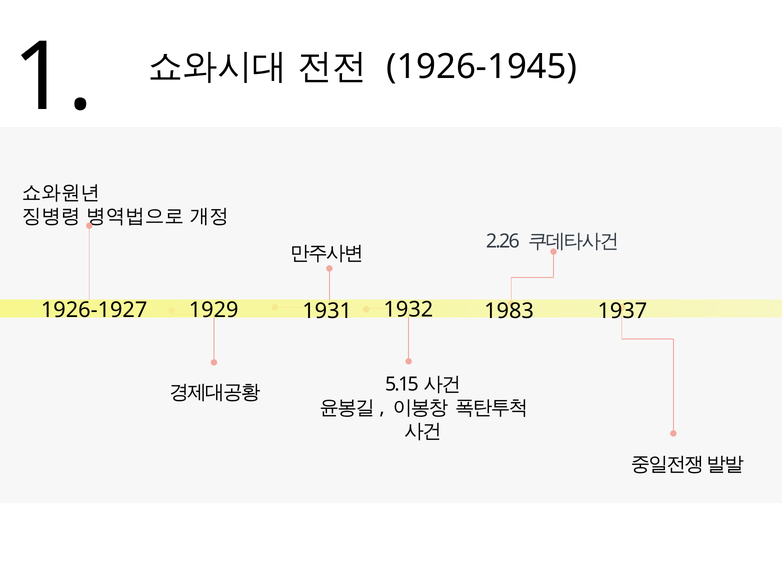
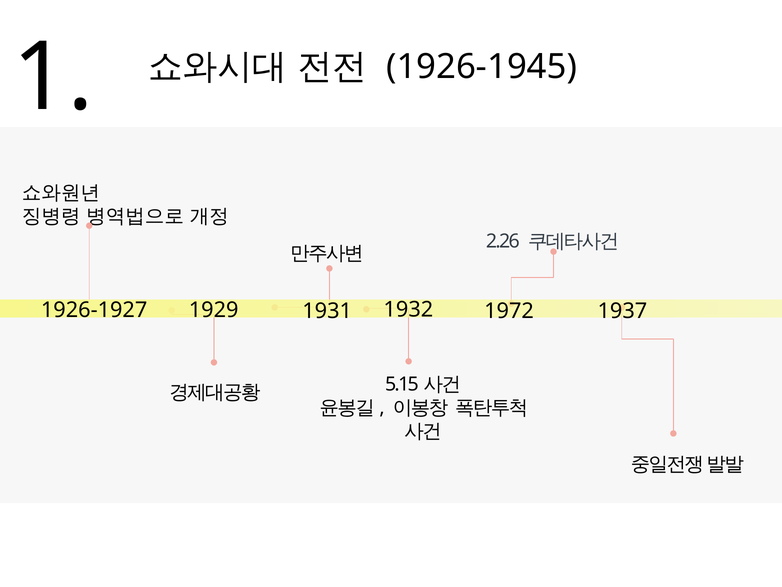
1983: 1983 -> 1972
